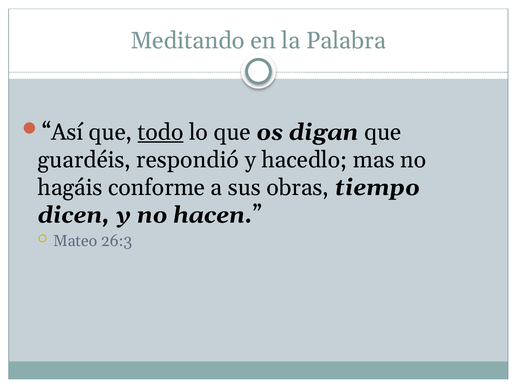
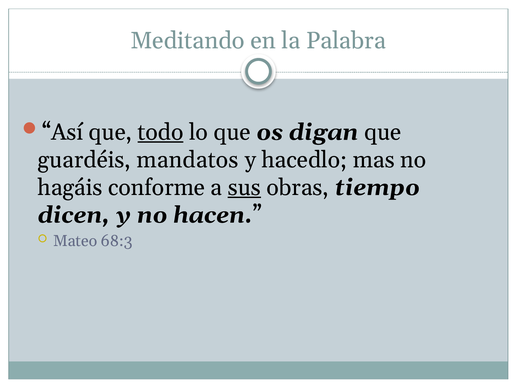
respondió: respondió -> mandatos
sus underline: none -> present
26:3: 26:3 -> 68:3
